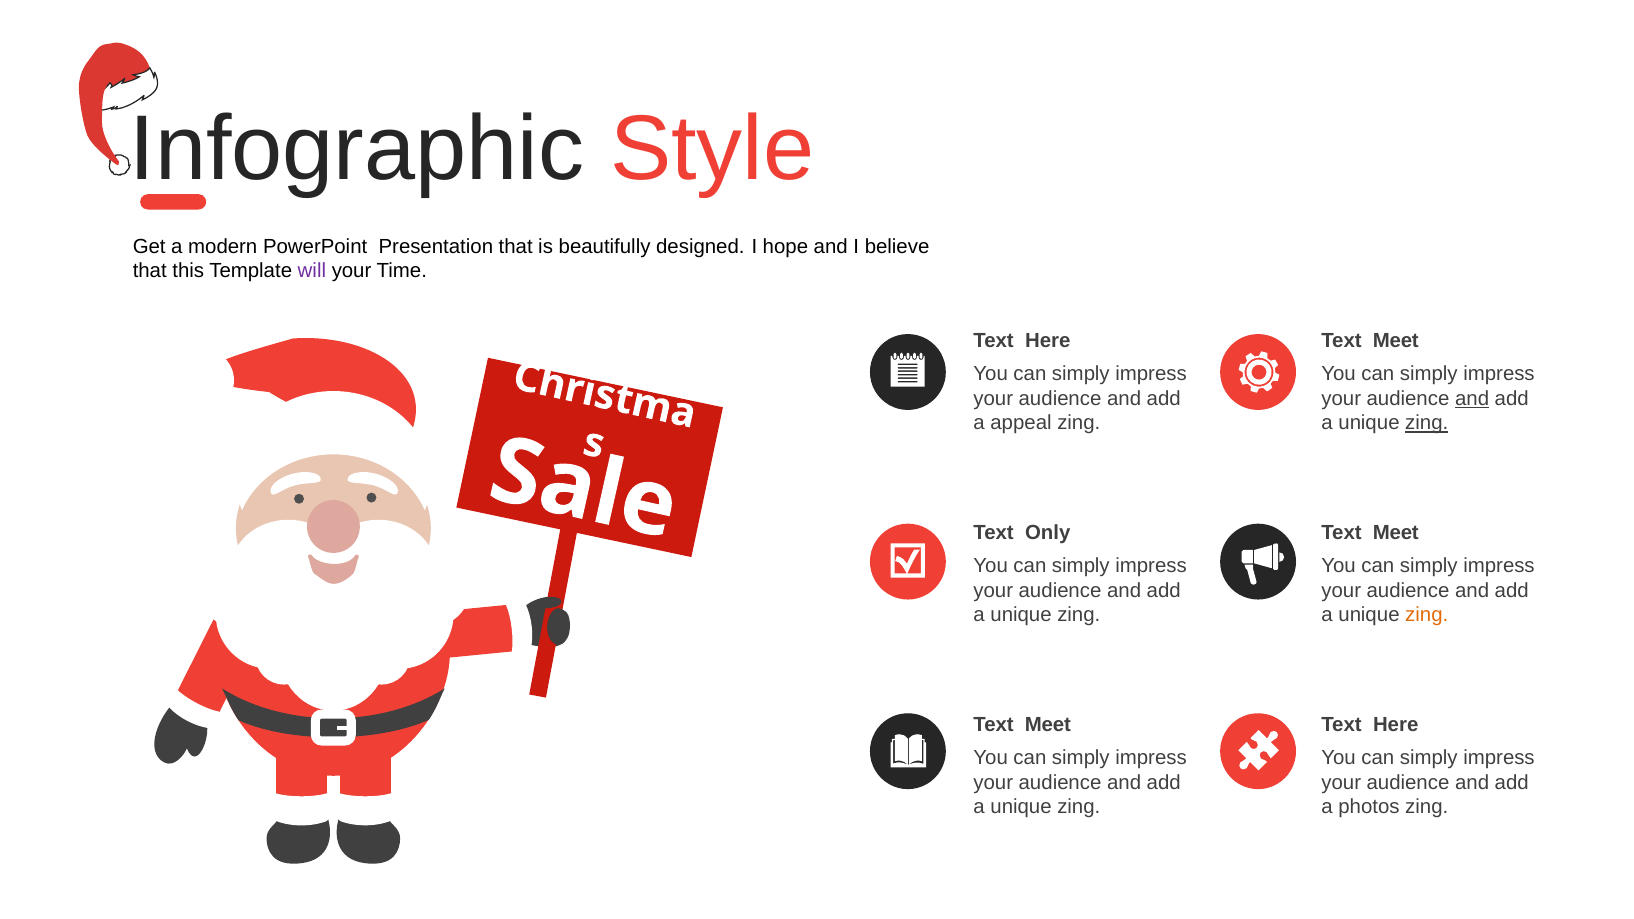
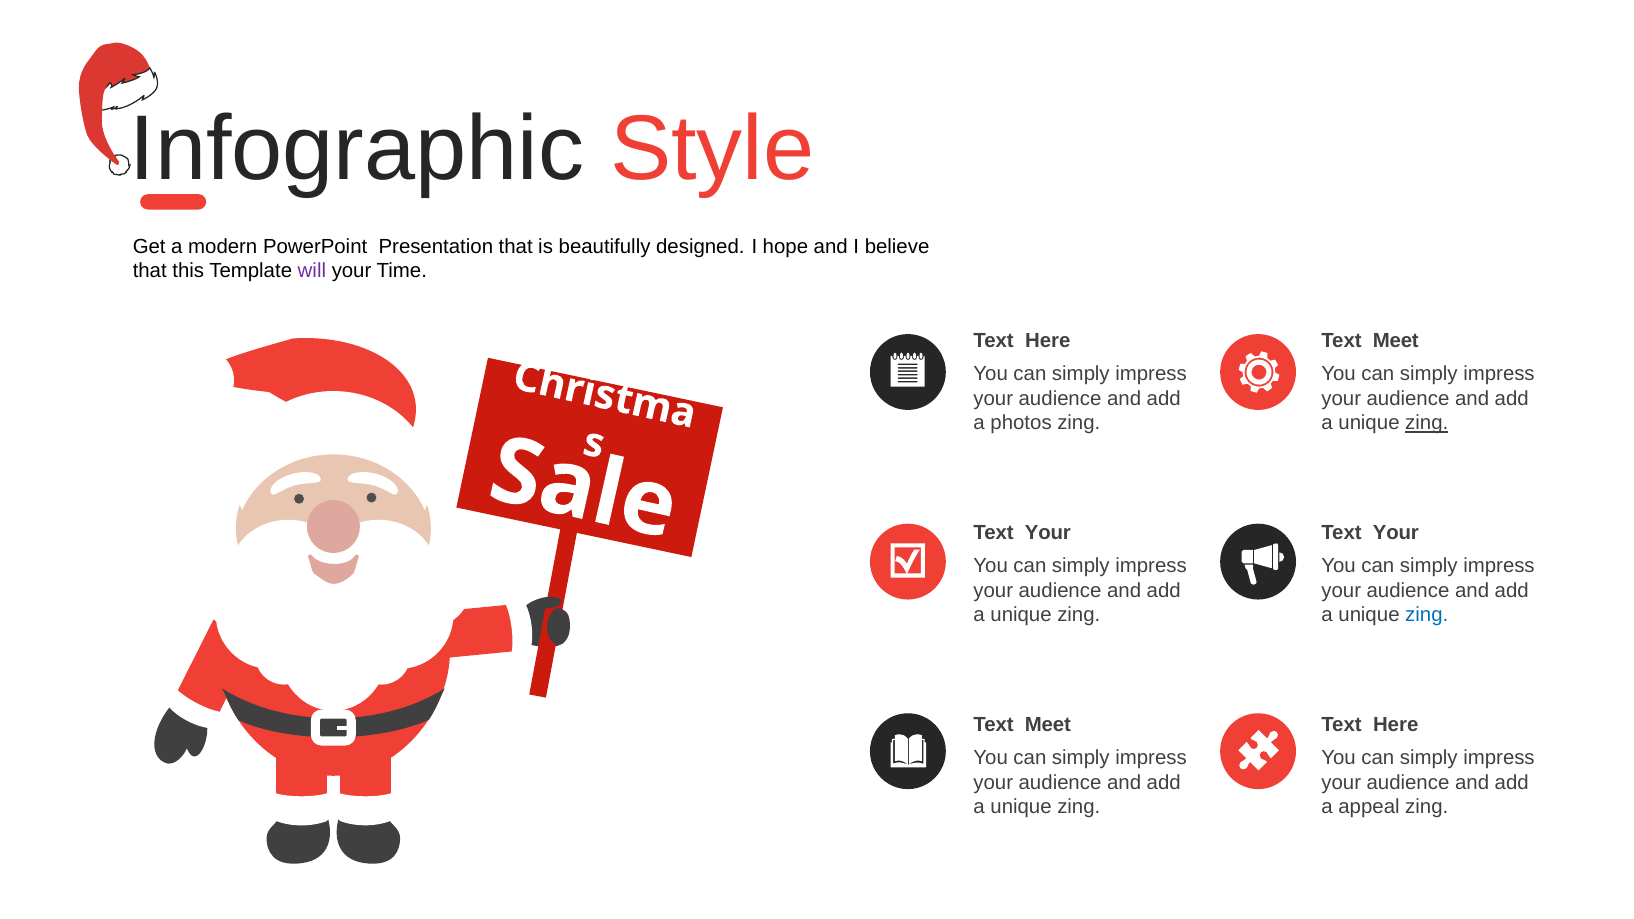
and at (1472, 399) underline: present -> none
appeal: appeal -> photos
Only at (1048, 533): Only -> Your
Meet at (1396, 533): Meet -> Your
zing at (1427, 615) colour: orange -> blue
photos: photos -> appeal
